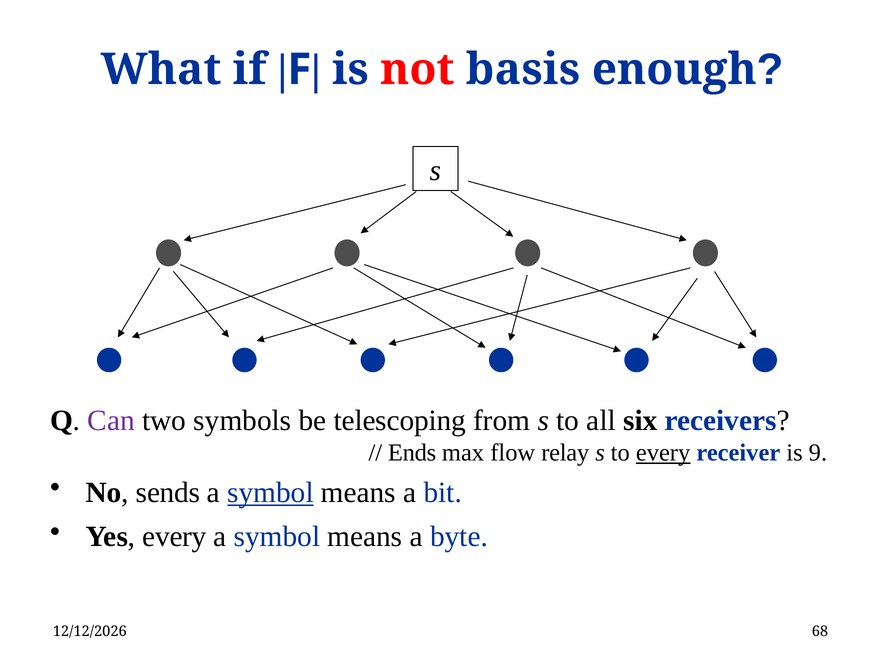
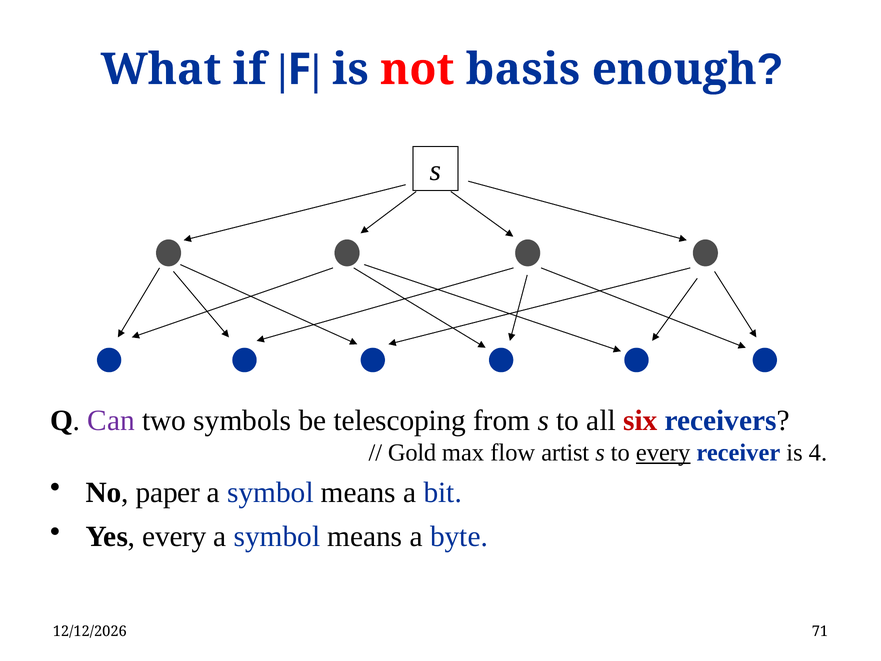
six colour: black -> red
Ends: Ends -> Gold
relay: relay -> artist
9: 9 -> 4
sends: sends -> paper
symbol at (270, 492) underline: present -> none
68: 68 -> 71
